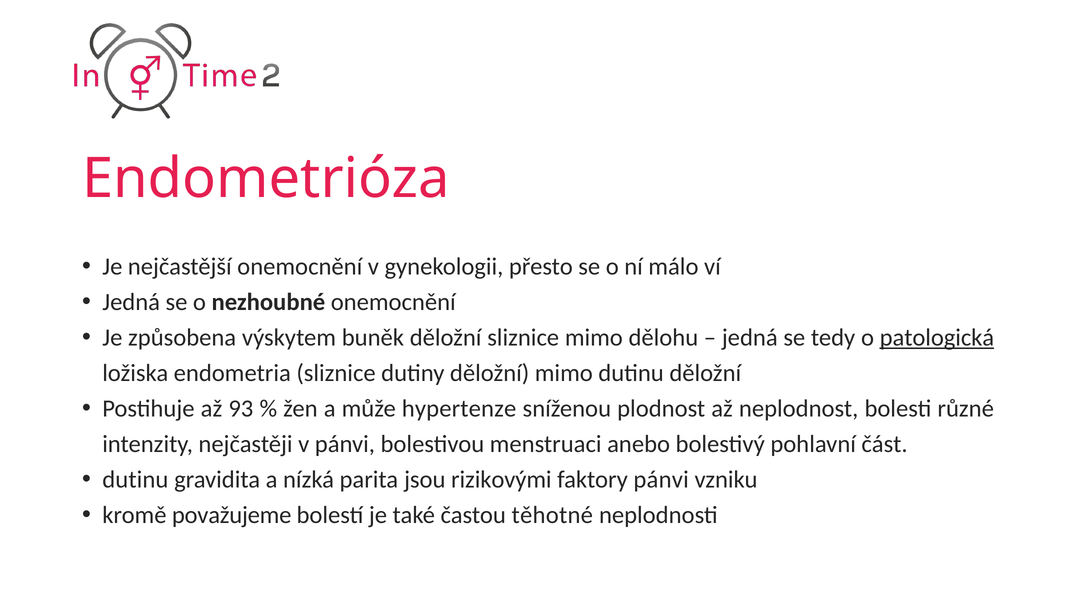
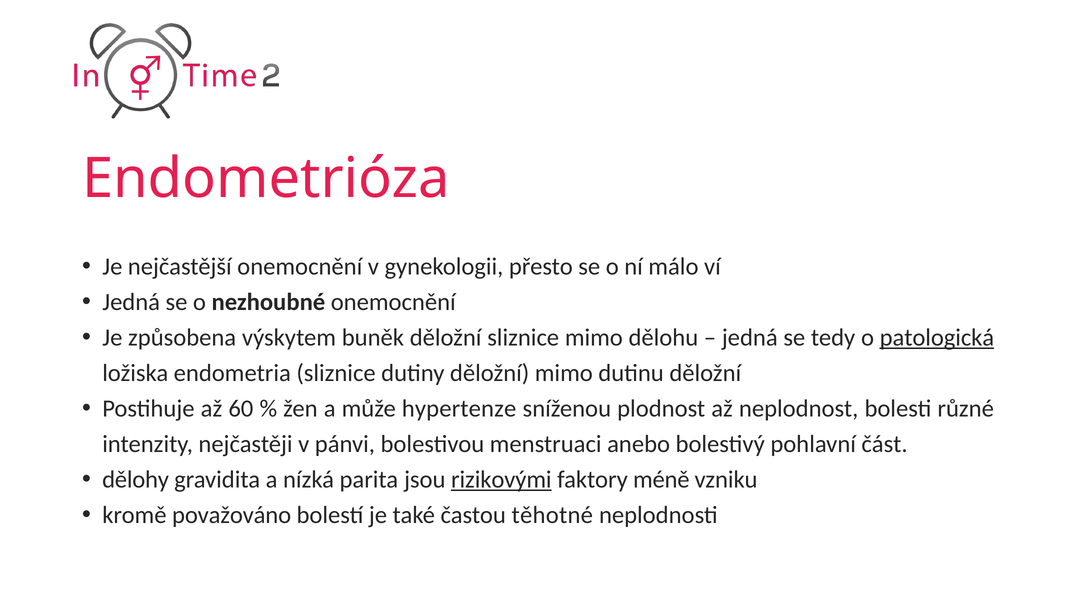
93: 93 -> 60
dutinu at (135, 480): dutinu -> dělohy
rizikovými underline: none -> present
faktory pánvi: pánvi -> méně
považujeme: považujeme -> považováno
